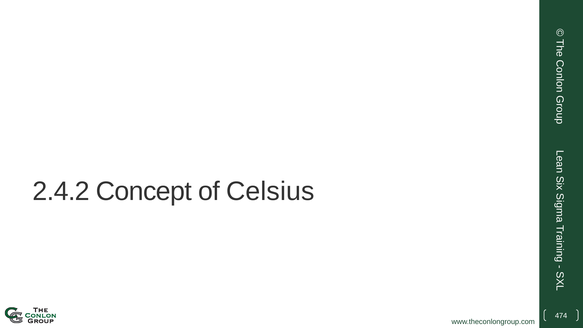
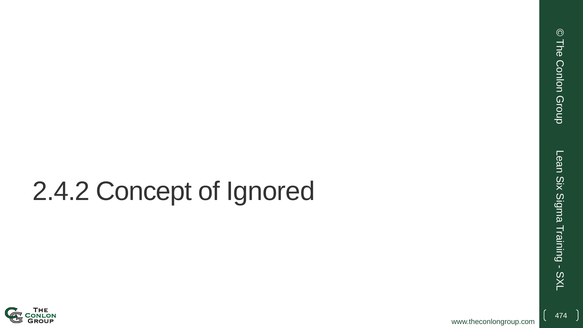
Celsius: Celsius -> Ignored
